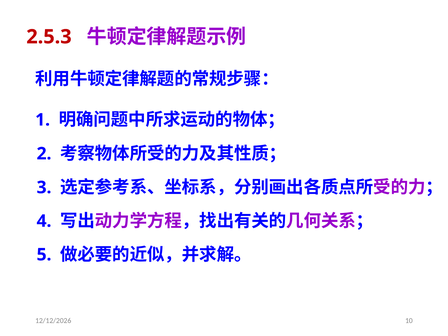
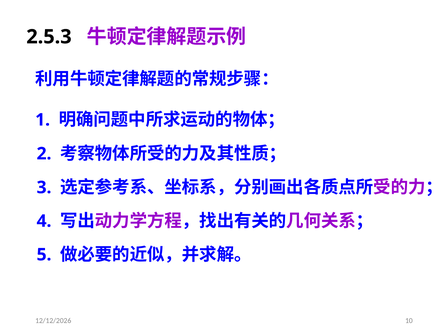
2.5.3 colour: red -> black
